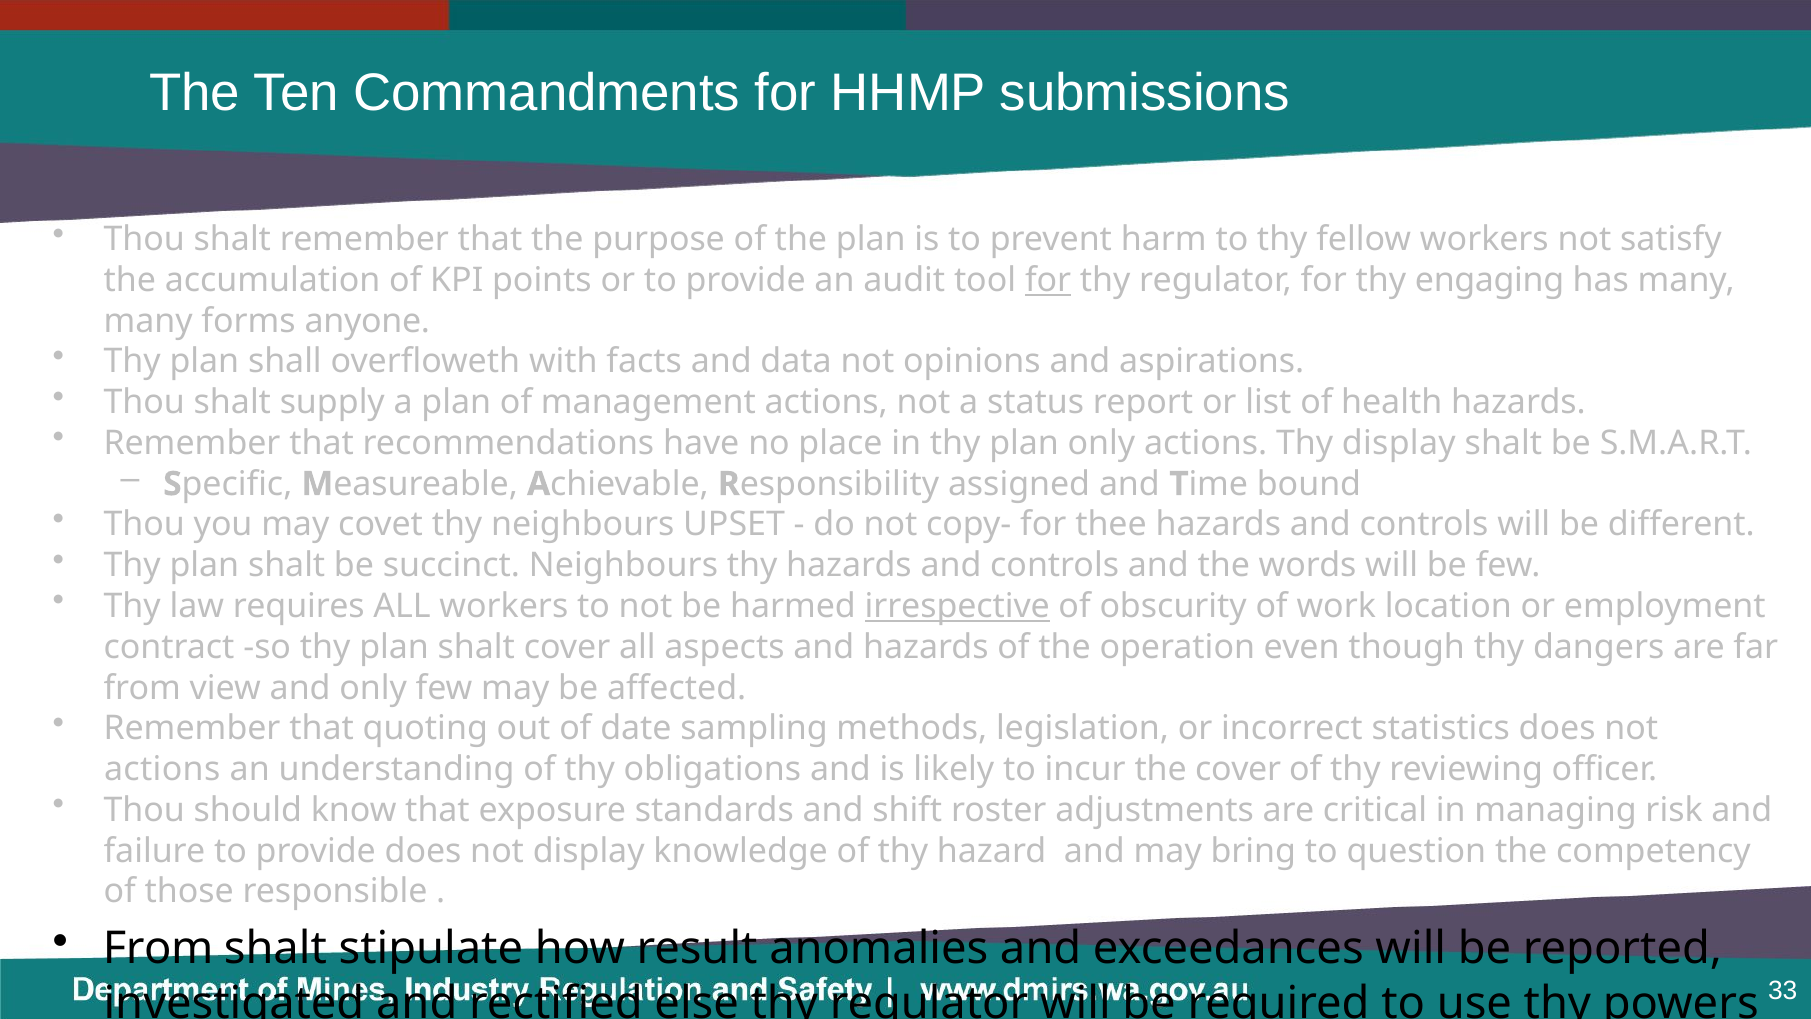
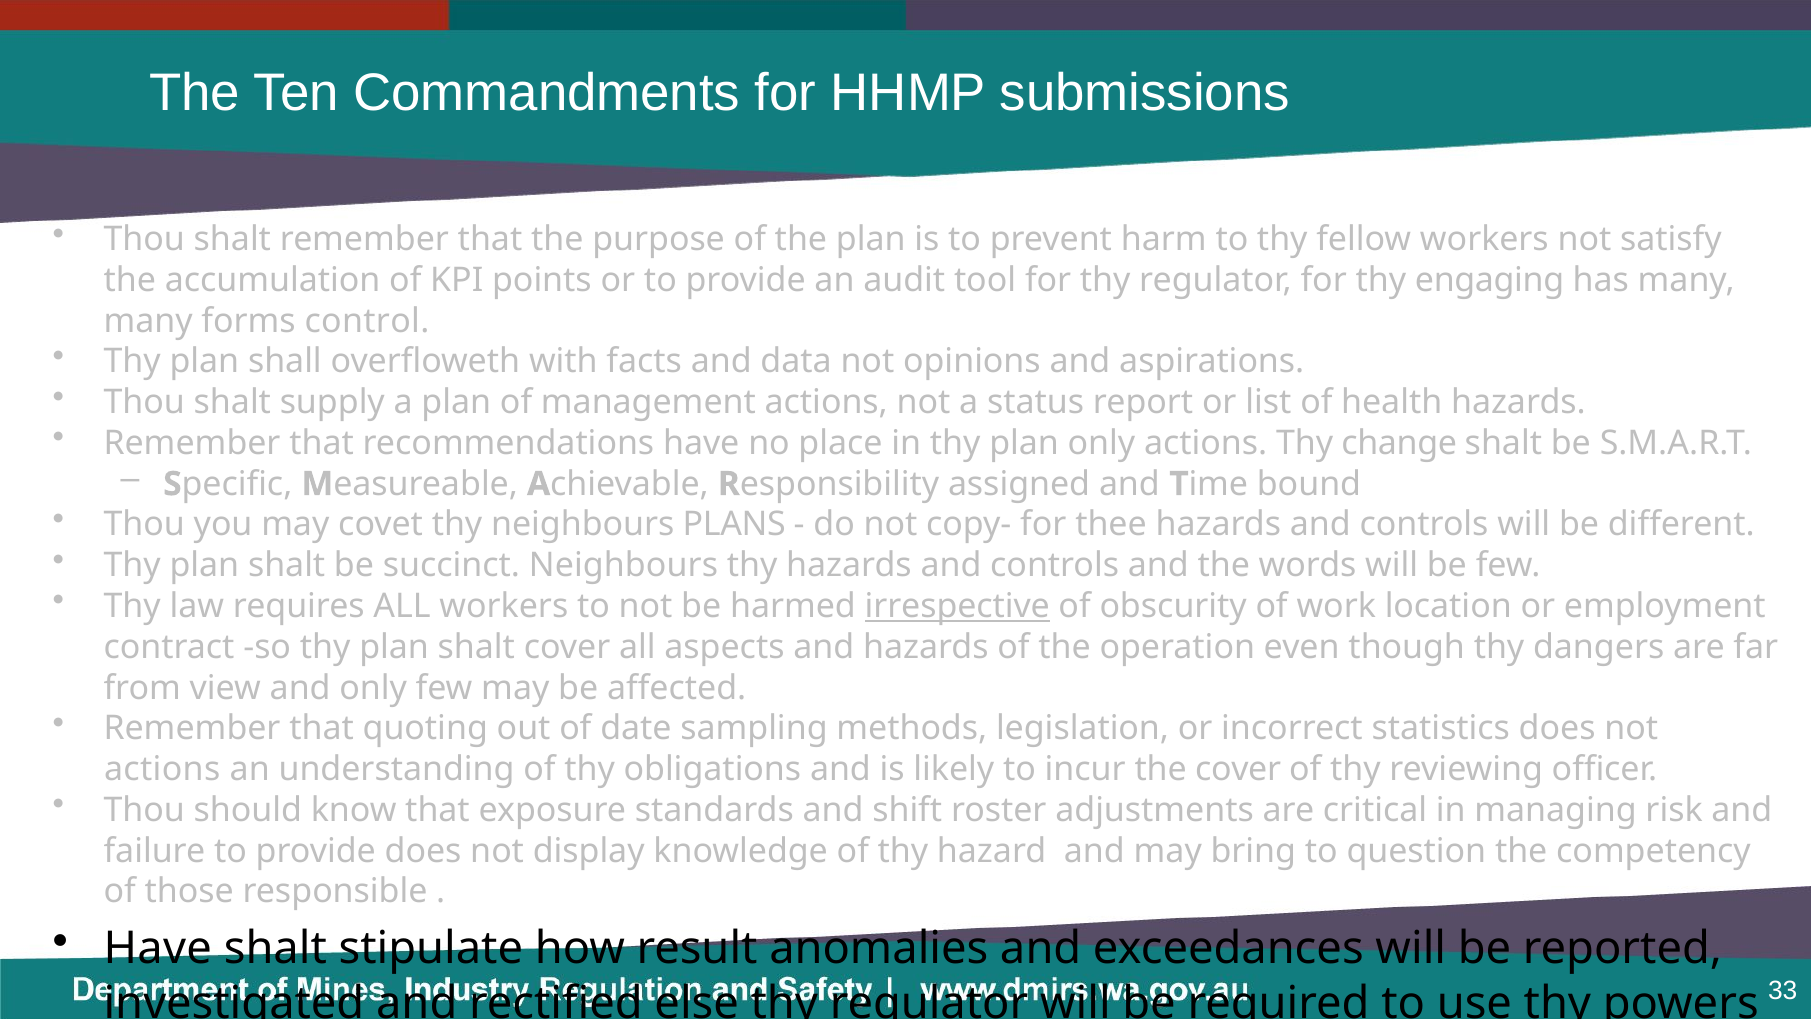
for at (1048, 280) underline: present -> none
anyone: anyone -> control
Thy display: display -> change
UPSET: UPSET -> PLANS
From at (158, 949): From -> Have
